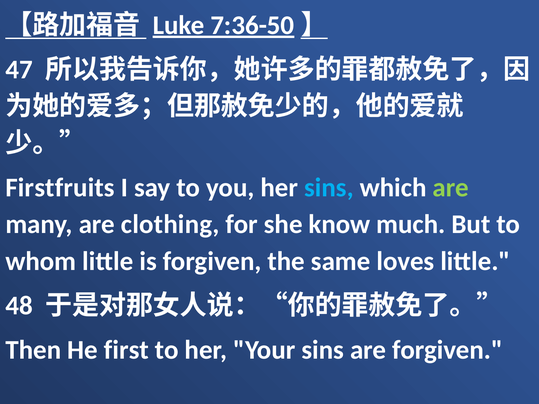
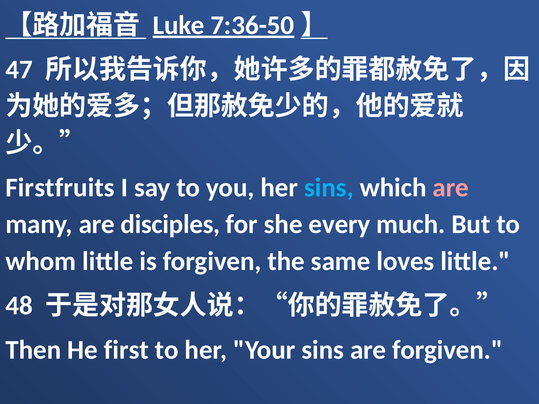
are at (451, 188) colour: light green -> pink
clothing: clothing -> disciples
know: know -> every
